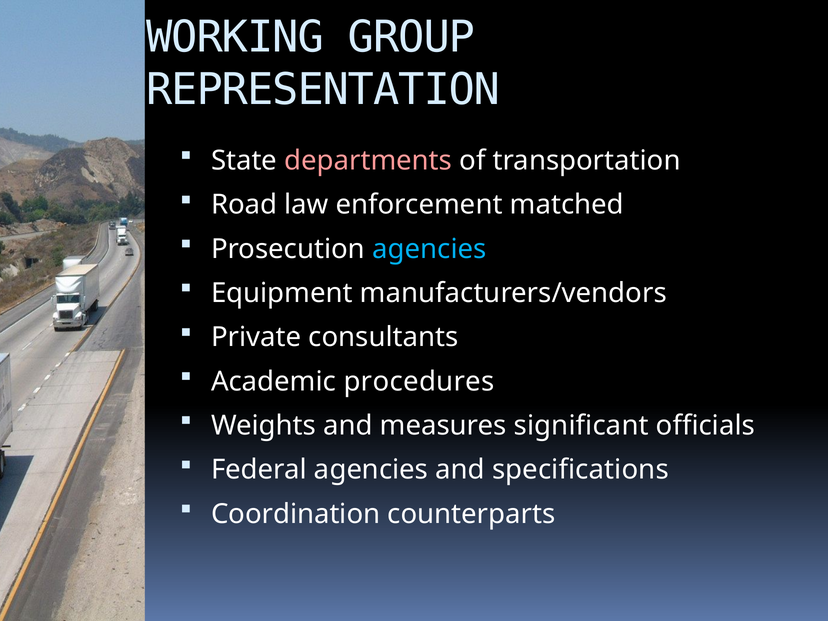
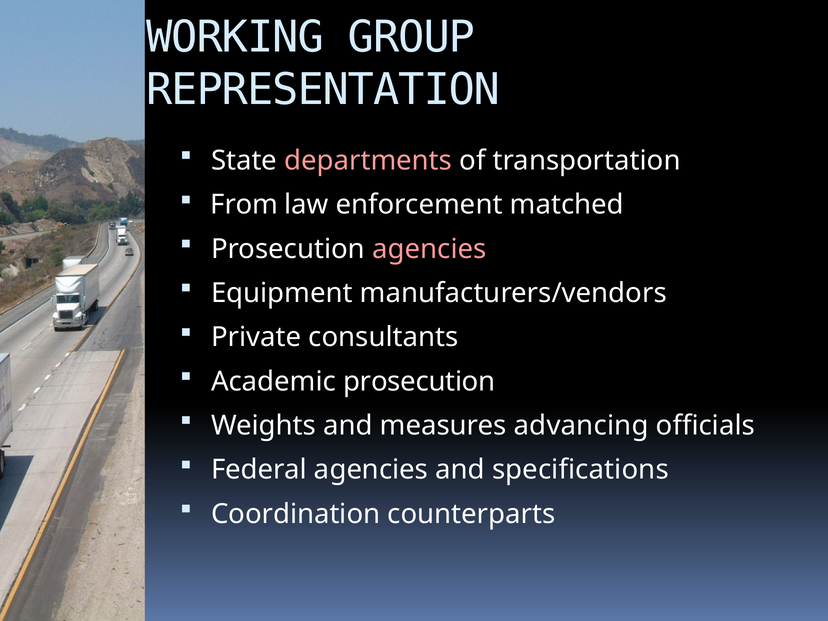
Road: Road -> From
agencies at (429, 249) colour: light blue -> pink
Academic procedures: procedures -> prosecution
significant: significant -> advancing
